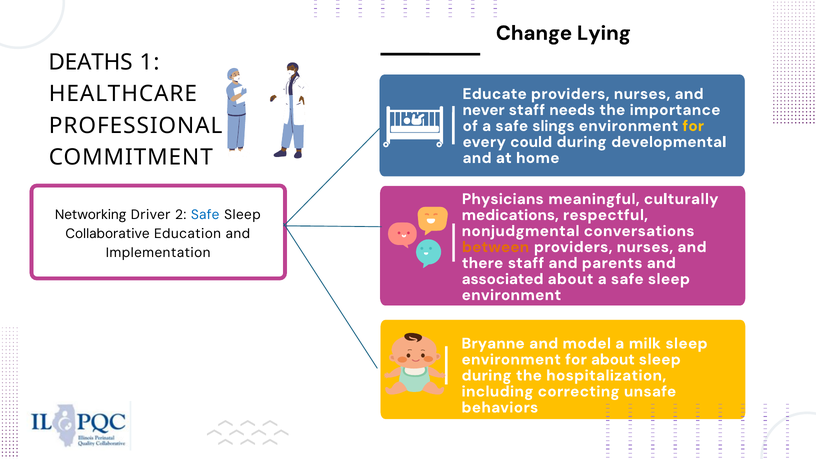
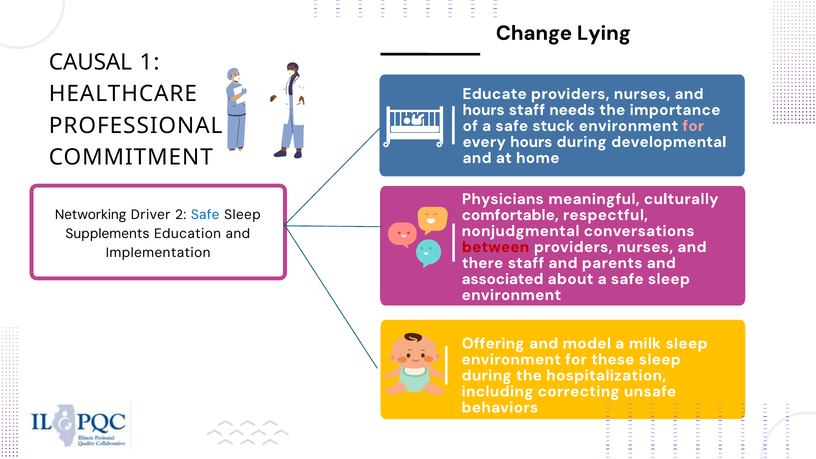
DEATHS: DEATHS -> CAUSAL
never at (484, 110): never -> hours
slings: slings -> stuck
for at (693, 126) colour: yellow -> pink
every could: could -> hours
medications: medications -> comfortable
Collaborative: Collaborative -> Supplements
between colour: orange -> red
Bryanne: Bryanne -> Offering
for about: about -> these
